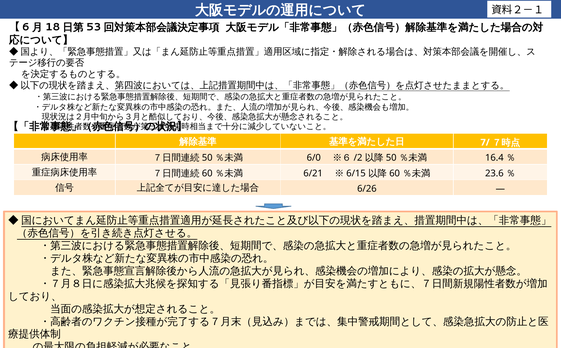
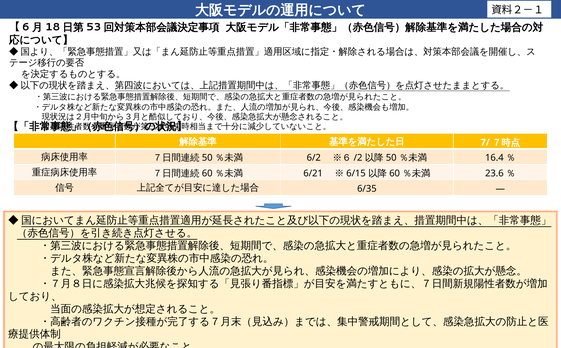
6/0: 6/0 -> 6/2
6/26: 6/26 -> 6/35
